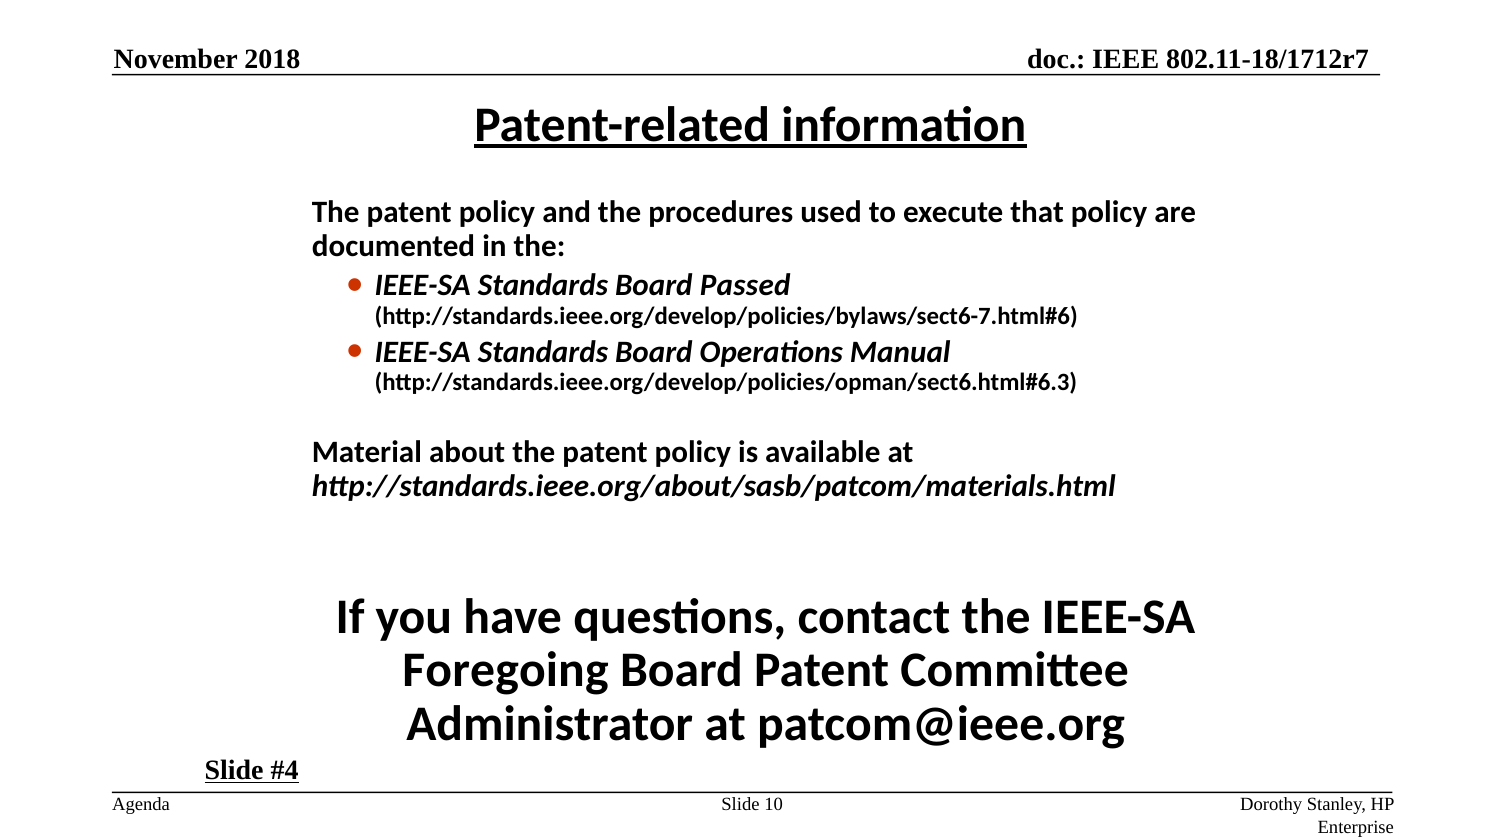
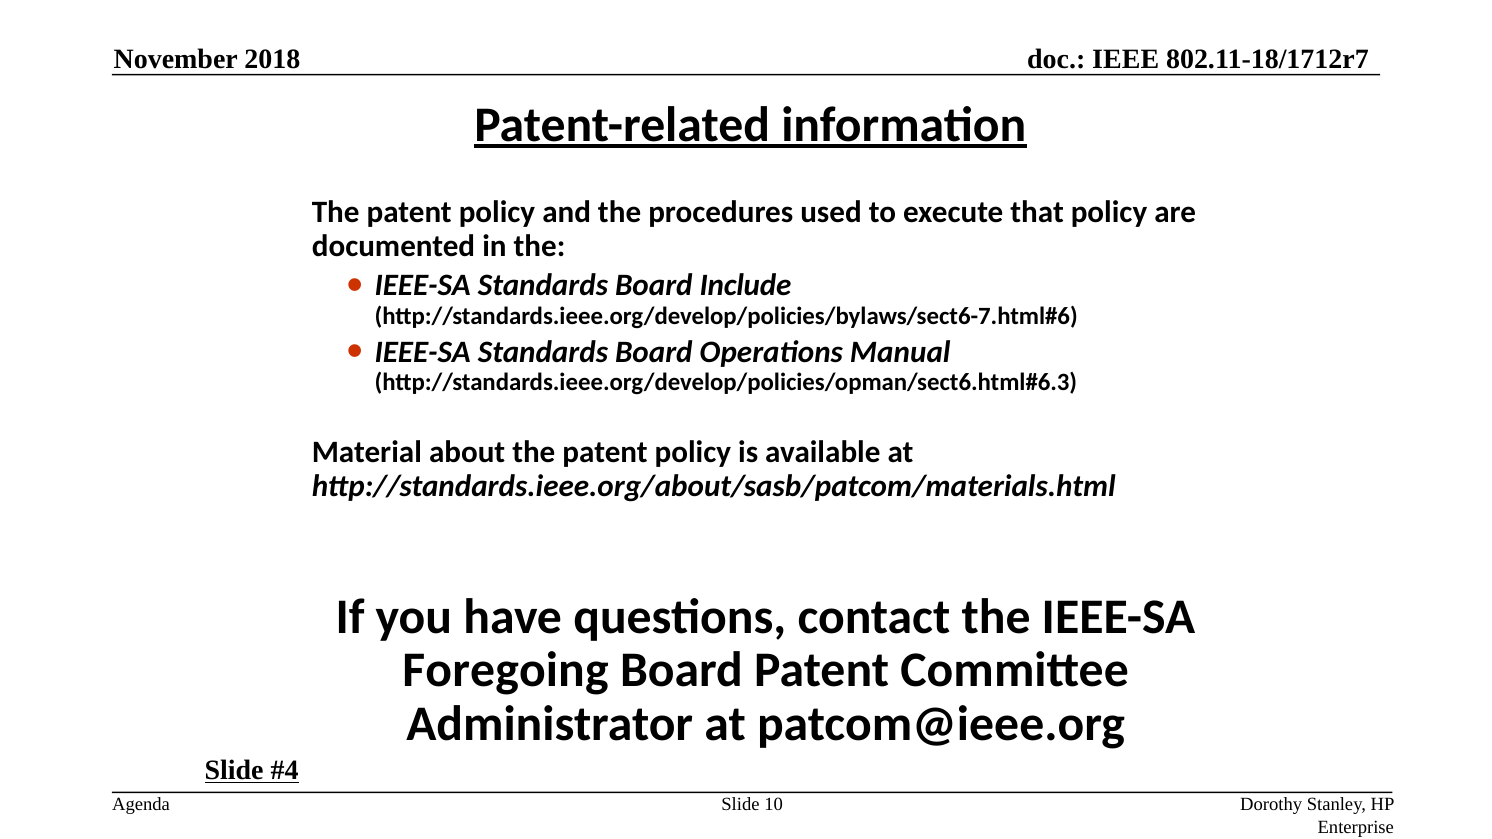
Passed: Passed -> Include
